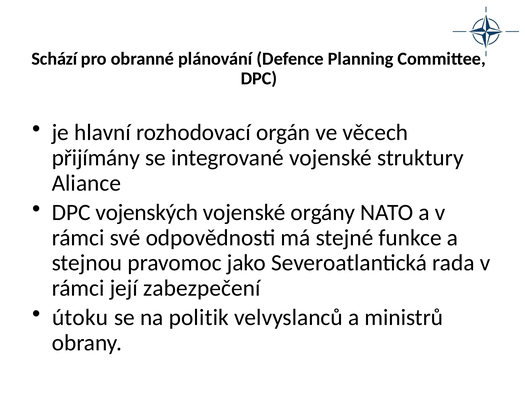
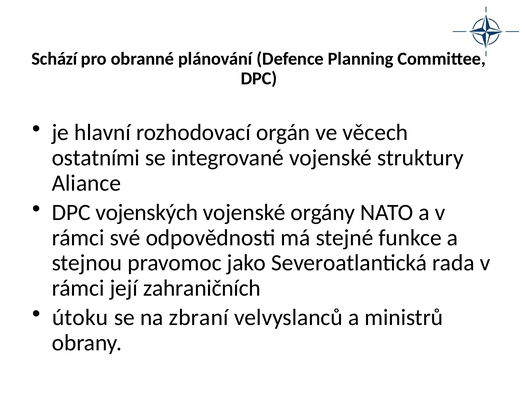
přijímány: přijímány -> ostatními
zabezpečení: zabezpečení -> zahraničních
politik: politik -> zbraní
